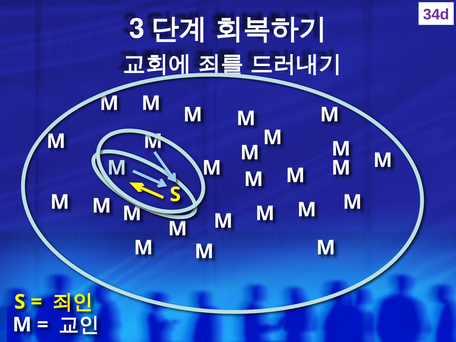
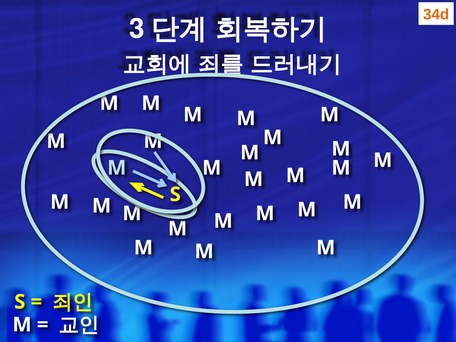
34d colour: purple -> orange
